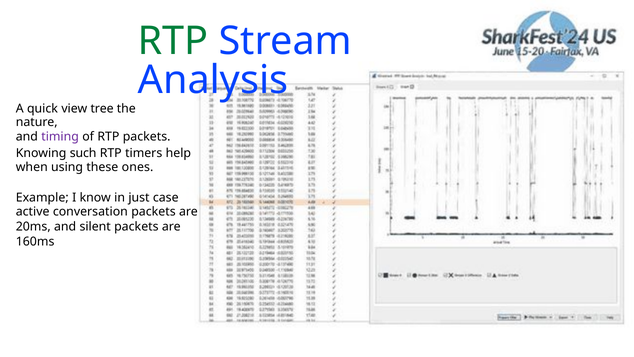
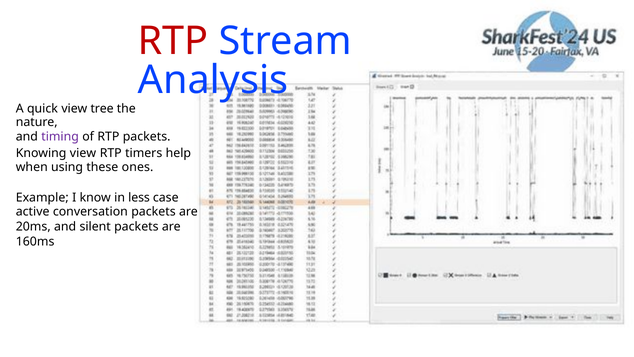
RTP at (173, 41) colour: green -> red
Knowing such: such -> view
just: just -> less
